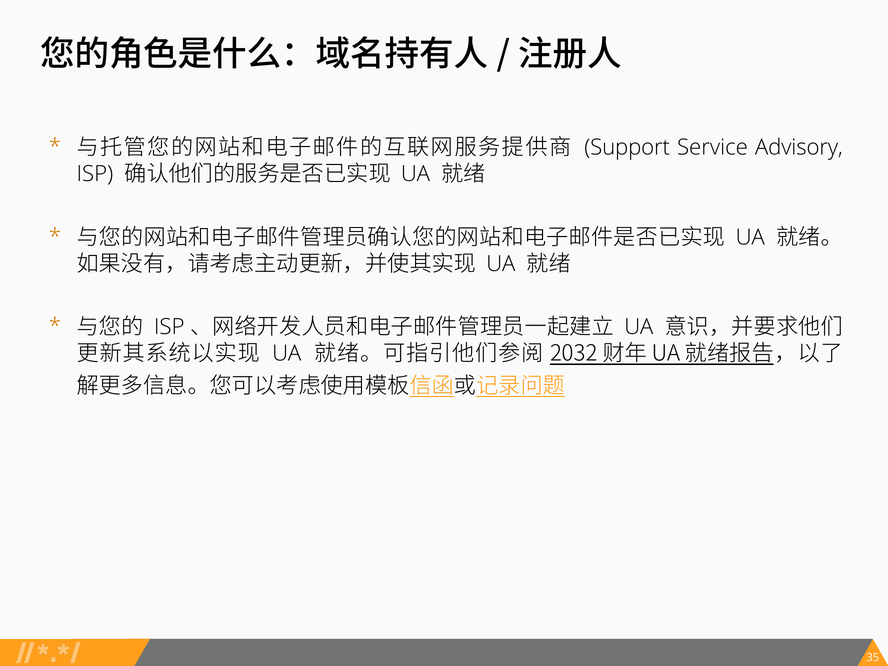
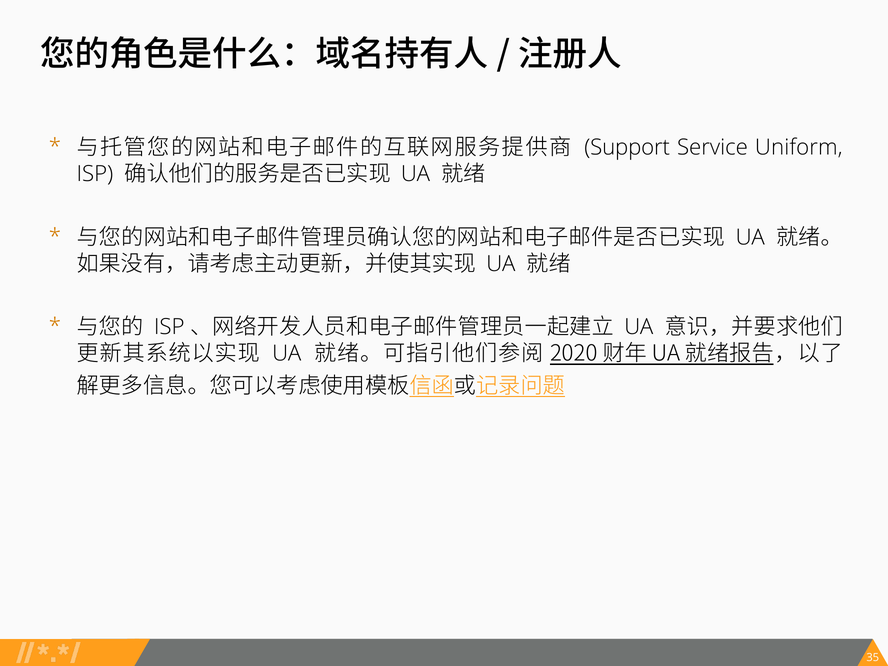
Advisory: Advisory -> Uniform
2032: 2032 -> 2020
